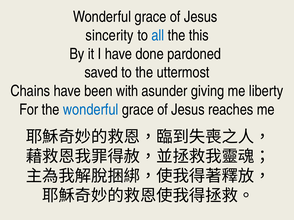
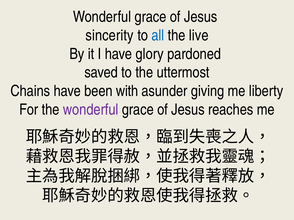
this: this -> live
done: done -> glory
wonderful at (91, 110) colour: blue -> purple
